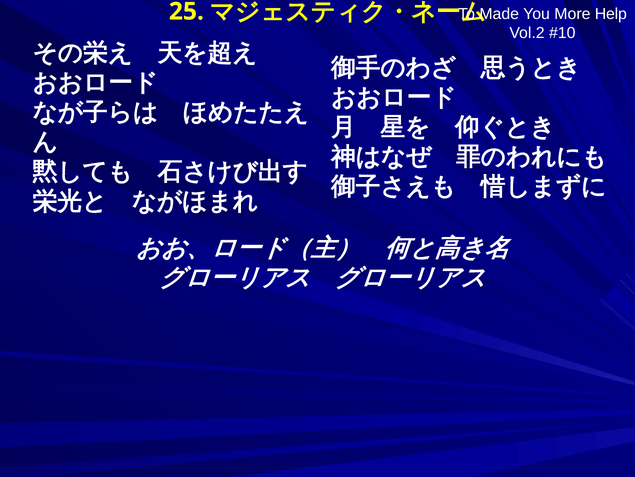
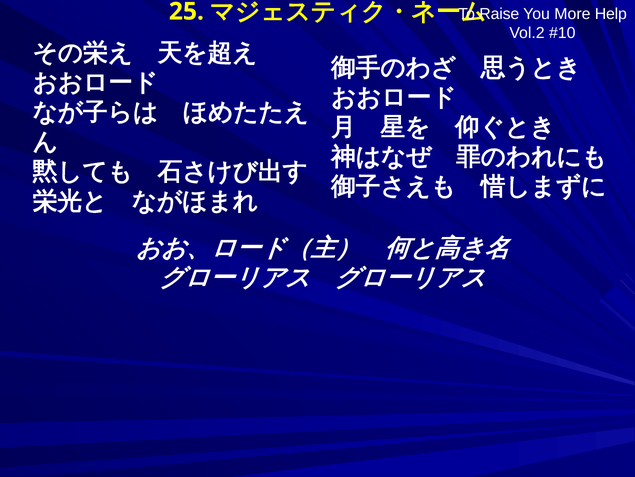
Made: Made -> Raise
